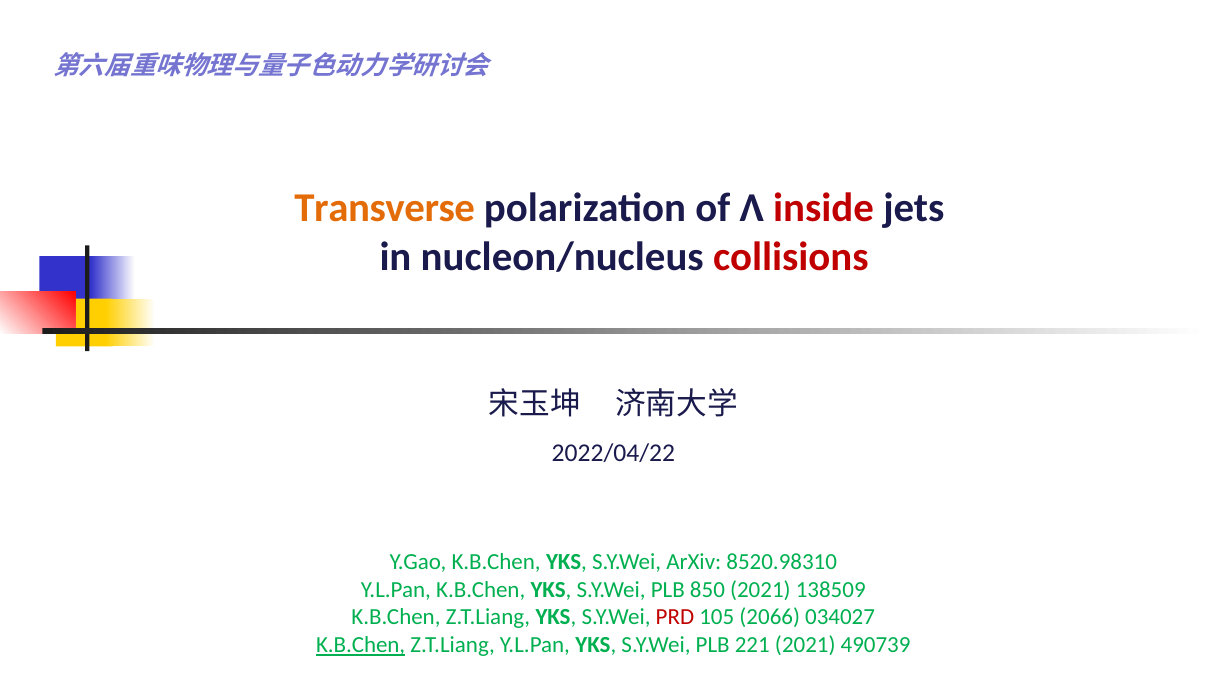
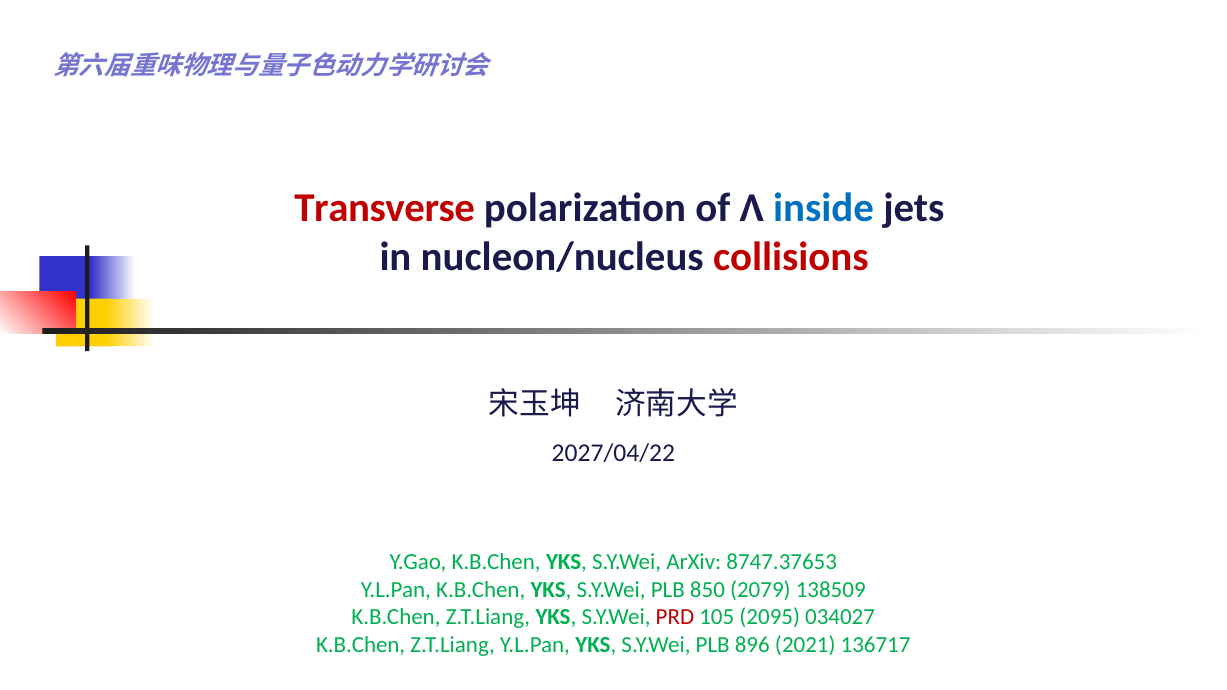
Transverse colour: orange -> red
inside colour: red -> blue
2022/04/22: 2022/04/22 -> 2027/04/22
8520.98310: 8520.98310 -> 8747.37653
850 2021: 2021 -> 2079
2066: 2066 -> 2095
K.B.Chen at (361, 645) underline: present -> none
221: 221 -> 896
490739: 490739 -> 136717
